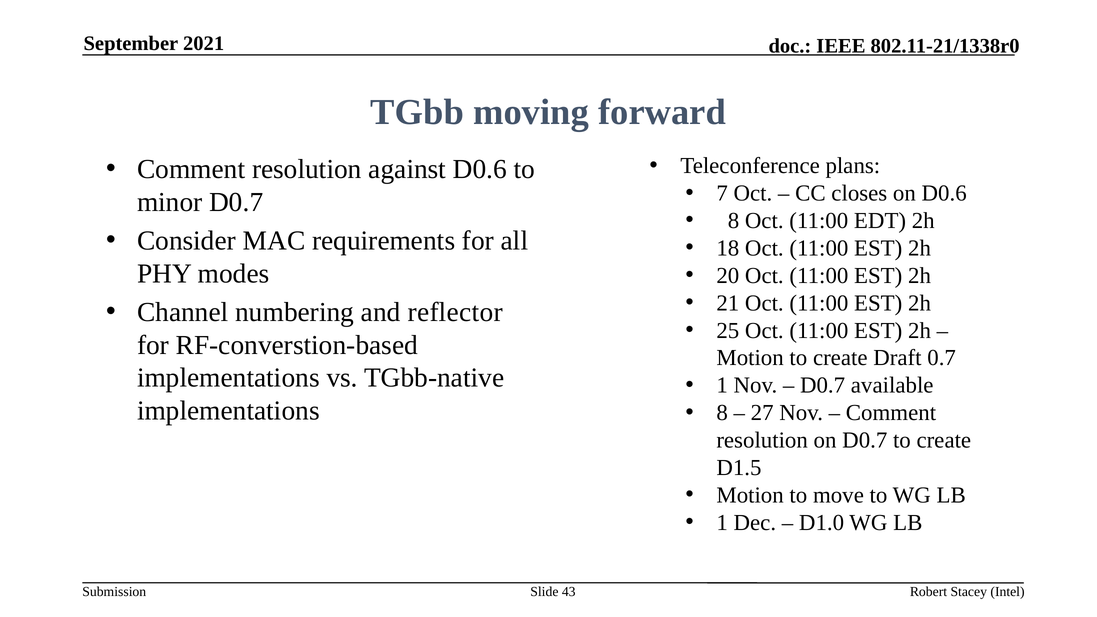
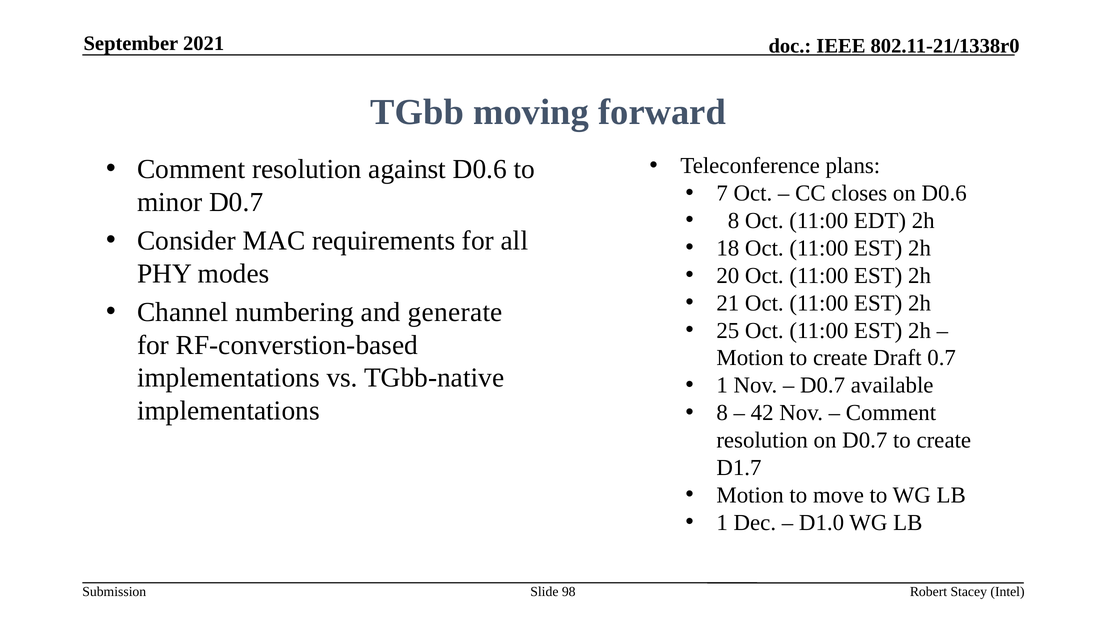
reflector: reflector -> generate
27: 27 -> 42
D1.5: D1.5 -> D1.7
43: 43 -> 98
